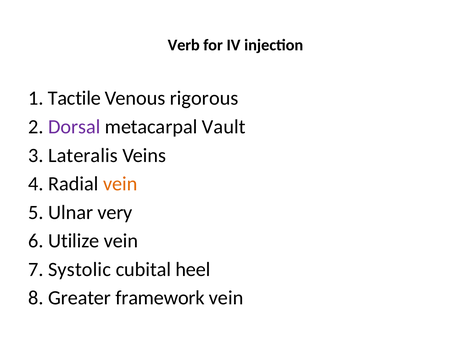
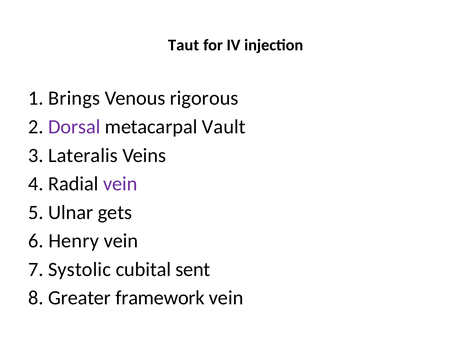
Verb: Verb -> Taut
Tactile: Tactile -> Brings
vein at (120, 184) colour: orange -> purple
very: very -> gets
Utilize: Utilize -> Henry
heel: heel -> sent
